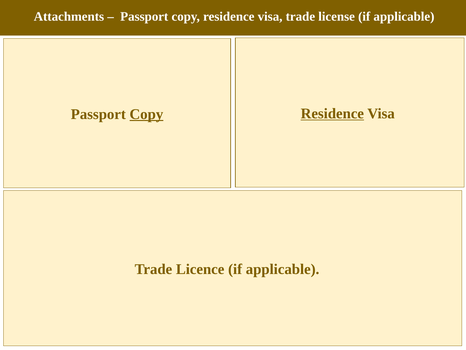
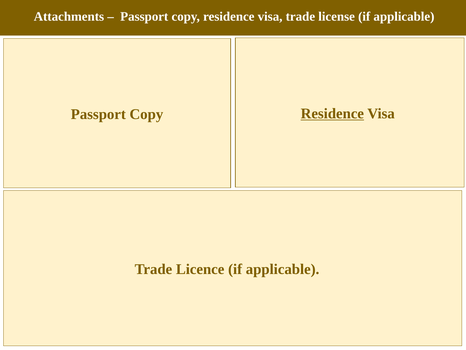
Copy at (146, 114) underline: present -> none
